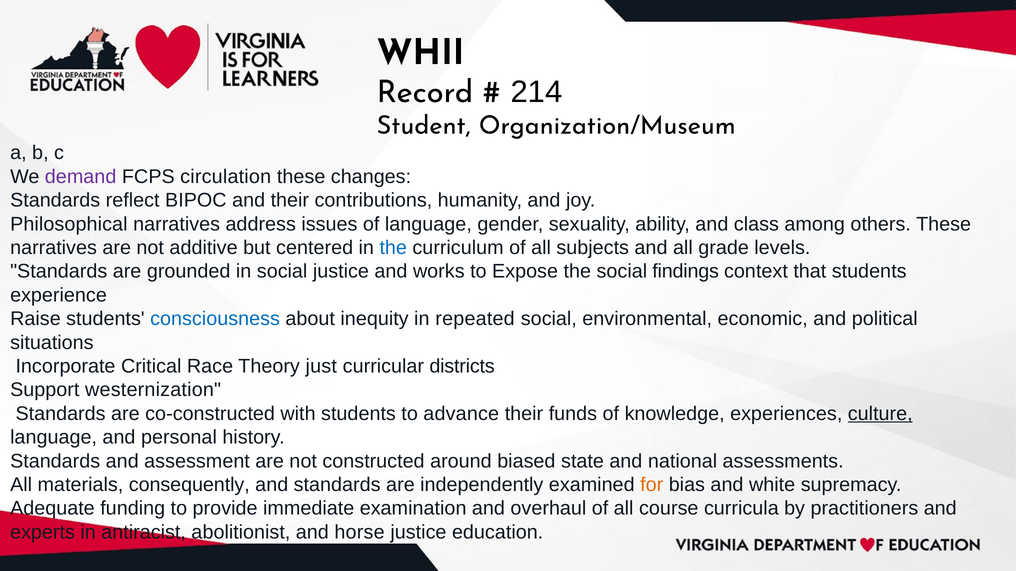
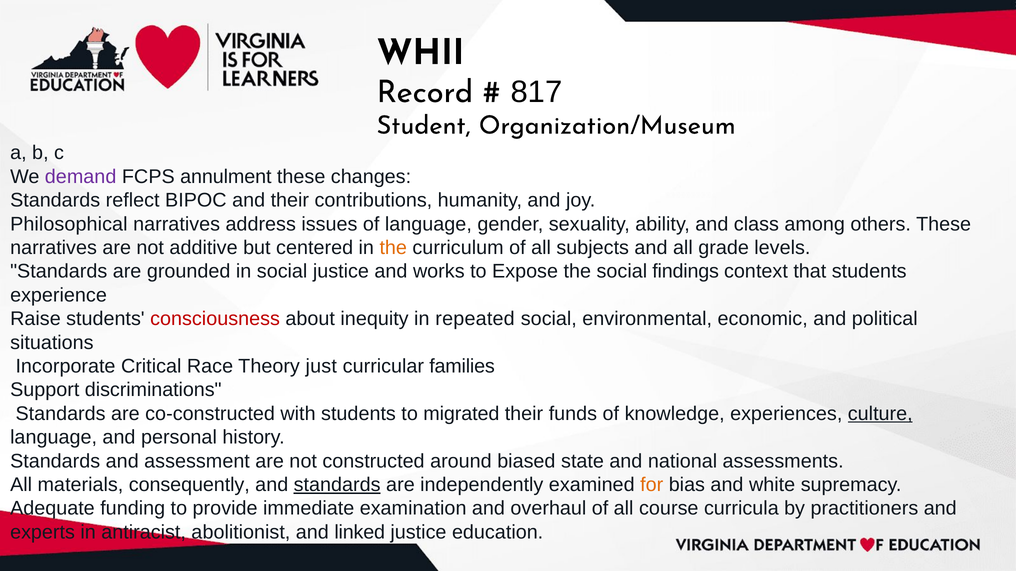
214: 214 -> 817
circulation: circulation -> annulment
the at (393, 248) colour: blue -> orange
consciousness colour: blue -> red
districts: districts -> families
westernization: westernization -> discriminations
advance: advance -> migrated
standards at (337, 485) underline: none -> present
horse: horse -> linked
